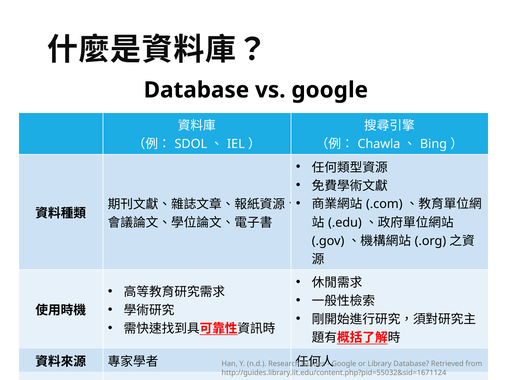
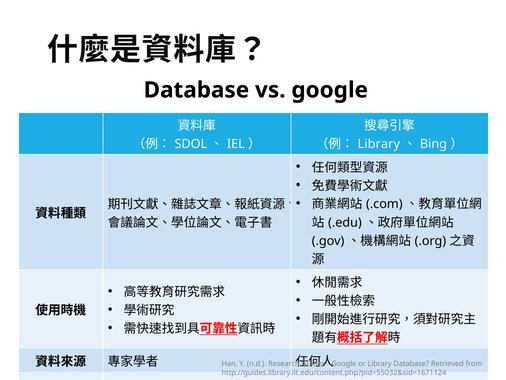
Chawla at (379, 144): Chawla -> Library
